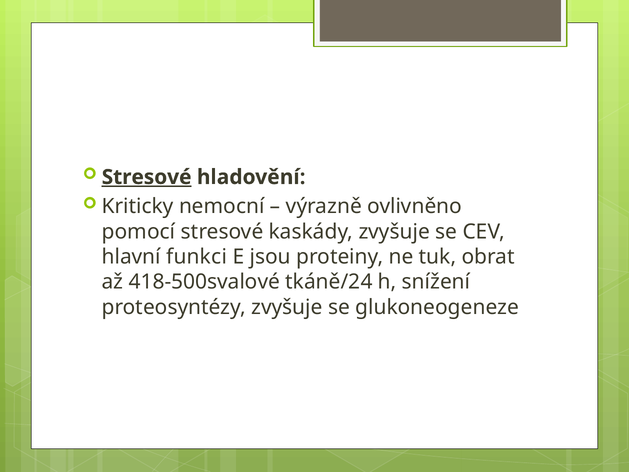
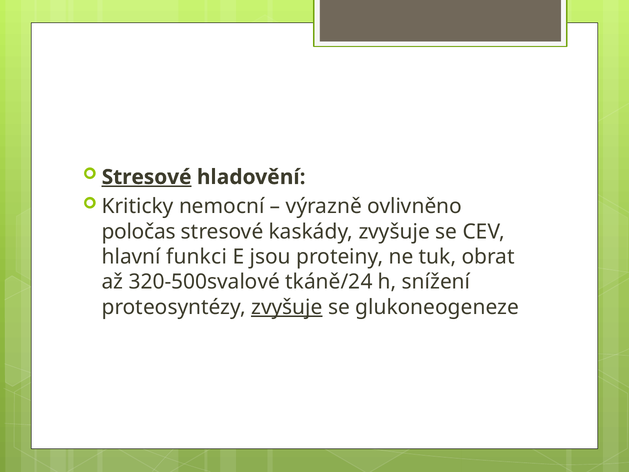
pomocí: pomocí -> poločas
418-500svalové: 418-500svalové -> 320-500svalové
zvyšuje at (287, 307) underline: none -> present
